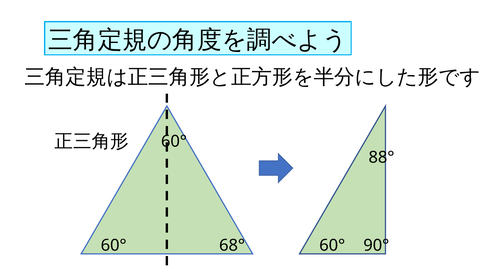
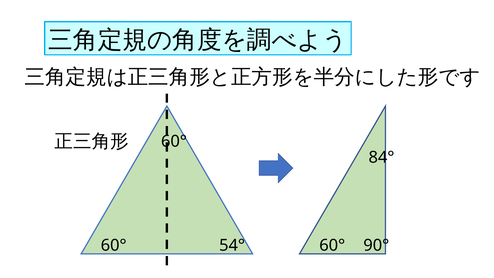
88°: 88° -> 84°
68°: 68° -> 54°
